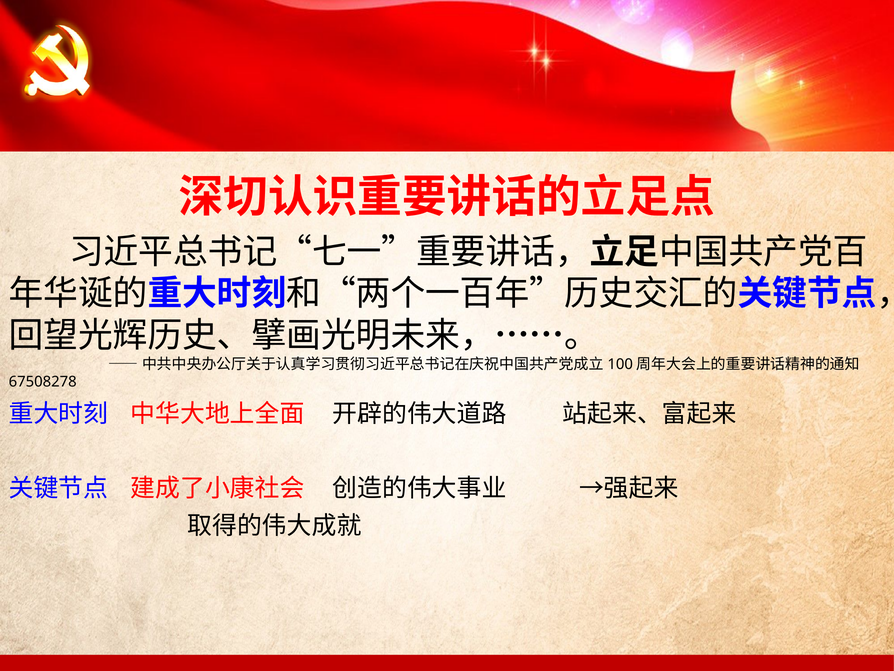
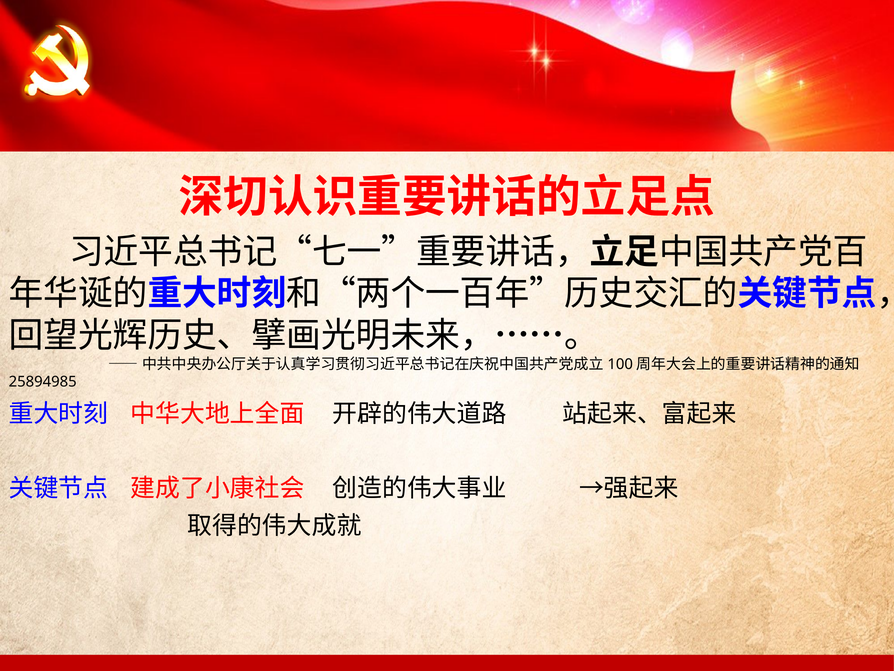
67508278: 67508278 -> 25894985
